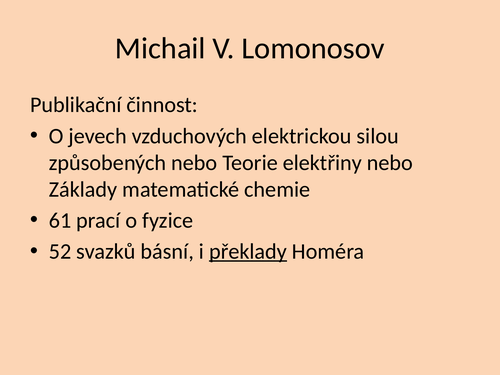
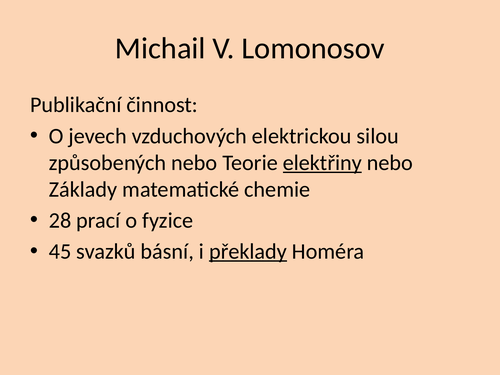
elektřiny underline: none -> present
61: 61 -> 28
52: 52 -> 45
